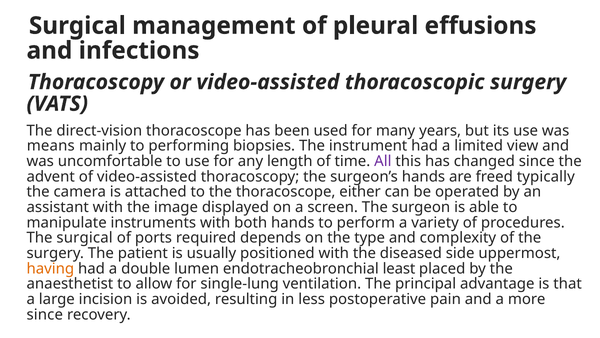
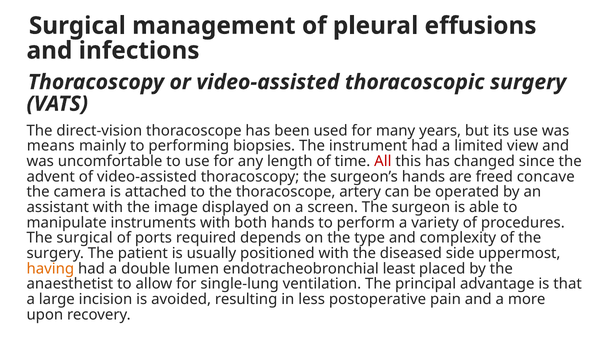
All colour: purple -> red
typically: typically -> concave
either: either -> artery
since at (45, 314): since -> upon
